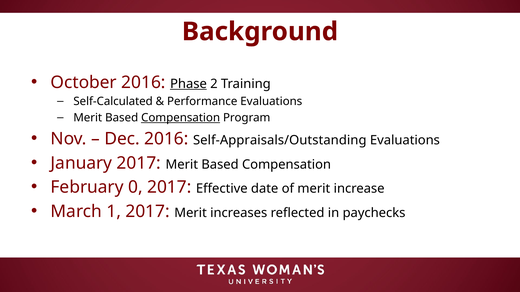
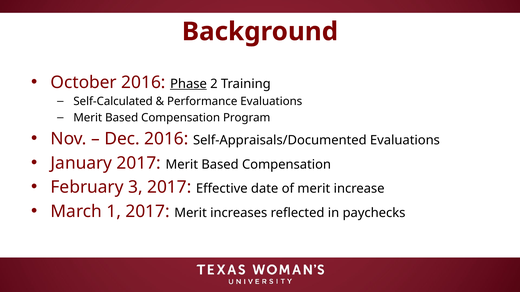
Compensation at (181, 118) underline: present -> none
Self-Appraisals/Outstanding: Self-Appraisals/Outstanding -> Self-Appraisals/Documented
0: 0 -> 3
